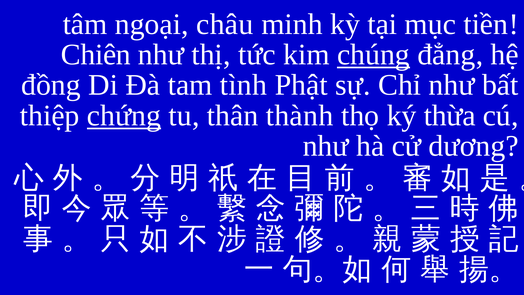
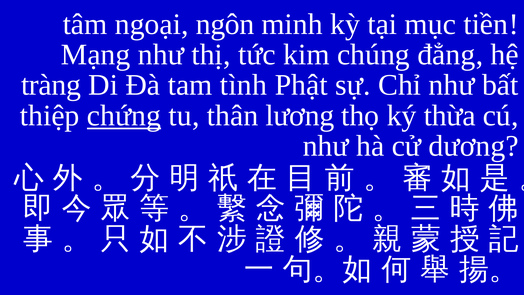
châu: châu -> ngôn
Chiên: Chiên -> Mạng
chúng underline: present -> none
đồng: đồng -> tràng
thành: thành -> lương
